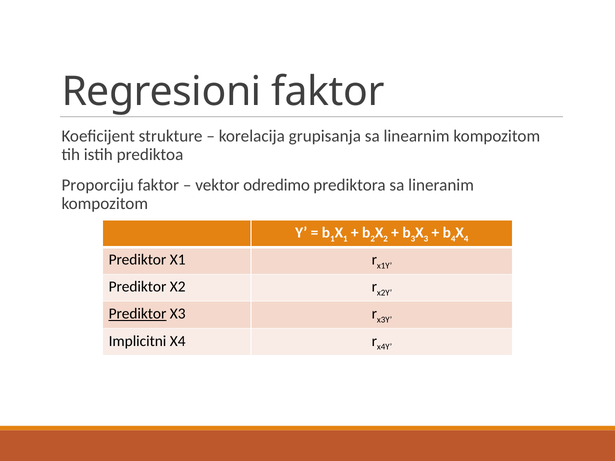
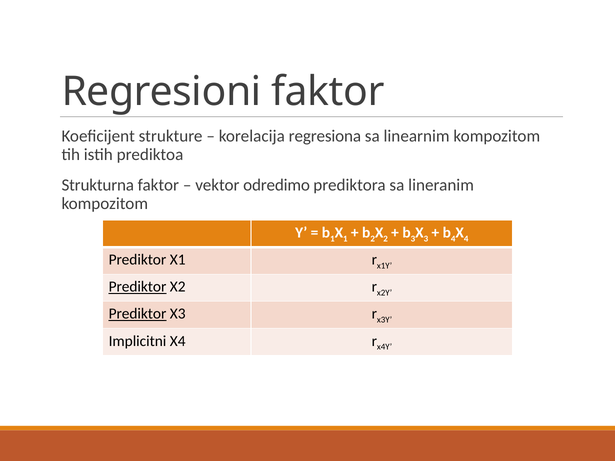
grupisanja: grupisanja -> regresiona
Proporciju: Proporciju -> Strukturna
Prediktor at (138, 287) underline: none -> present
